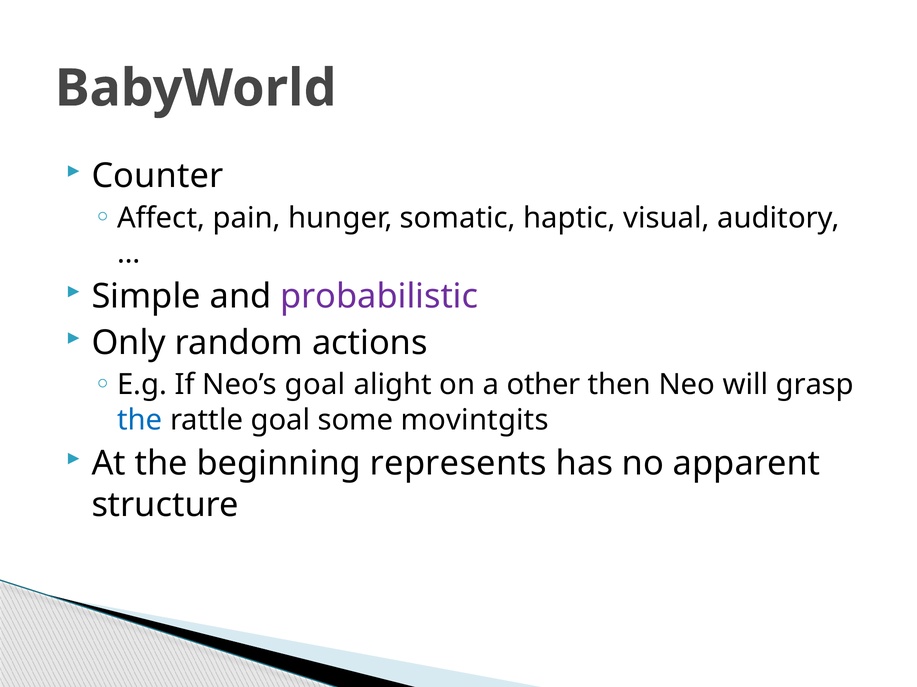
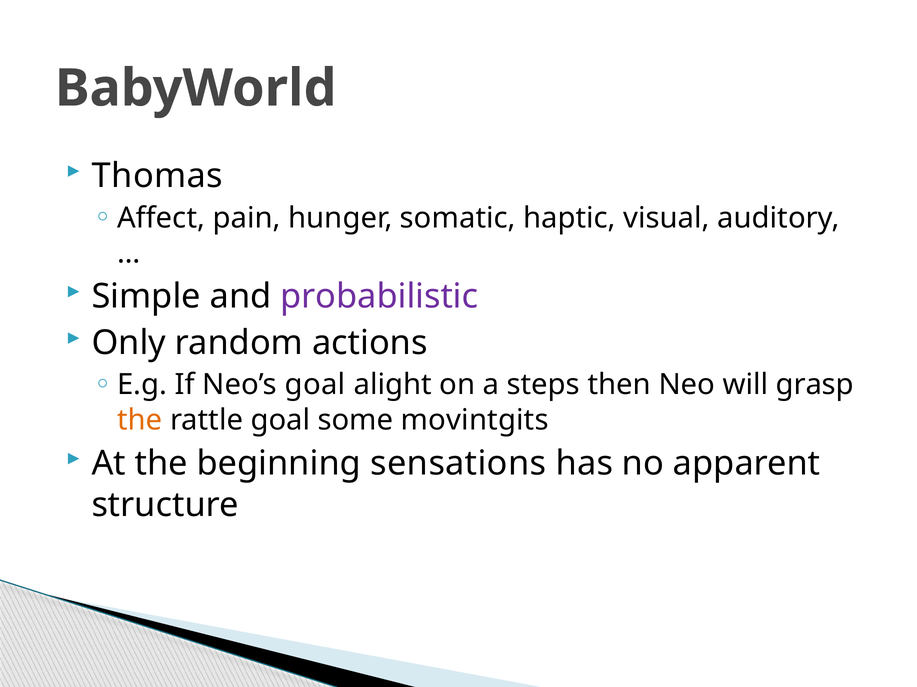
Counter: Counter -> Thomas
other: other -> steps
the at (140, 420) colour: blue -> orange
represents: represents -> sensations
